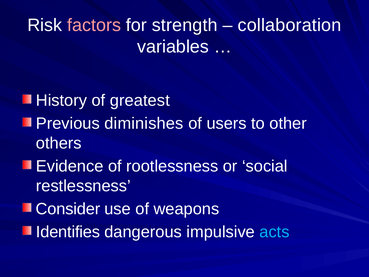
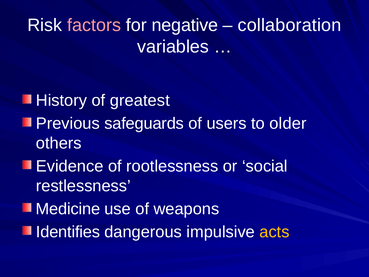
strength: strength -> negative
diminishes: diminishes -> safeguards
other: other -> older
Consider: Consider -> Medicine
acts colour: light blue -> yellow
